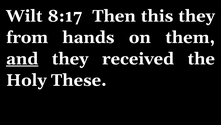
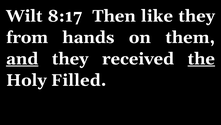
this: this -> like
the underline: none -> present
These: These -> Filled
